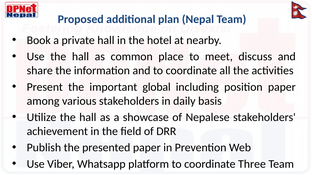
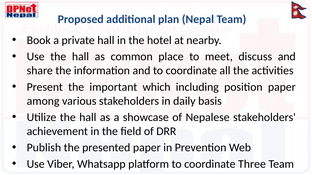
global: global -> which
